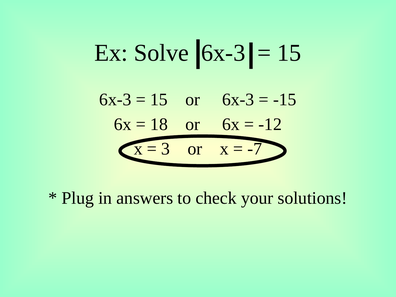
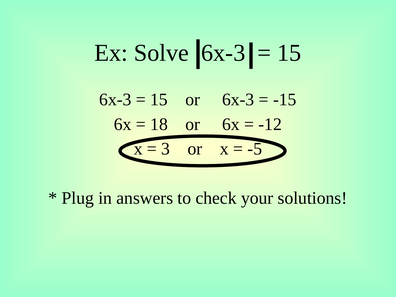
-7: -7 -> -5
